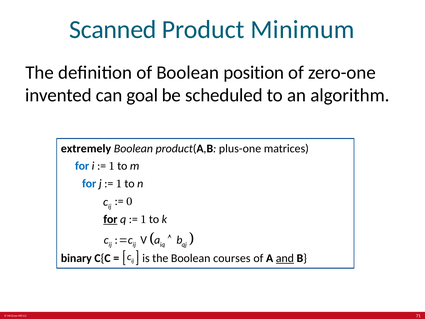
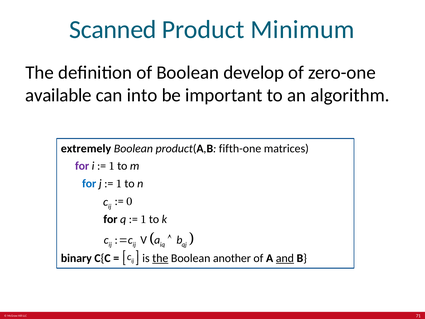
position: position -> develop
invented: invented -> available
goal: goal -> into
scheduled: scheduled -> important
plus-one: plus-one -> fifth-one
for at (82, 166) colour: blue -> purple
for at (110, 219) underline: present -> none
the at (160, 258) underline: none -> present
courses: courses -> another
